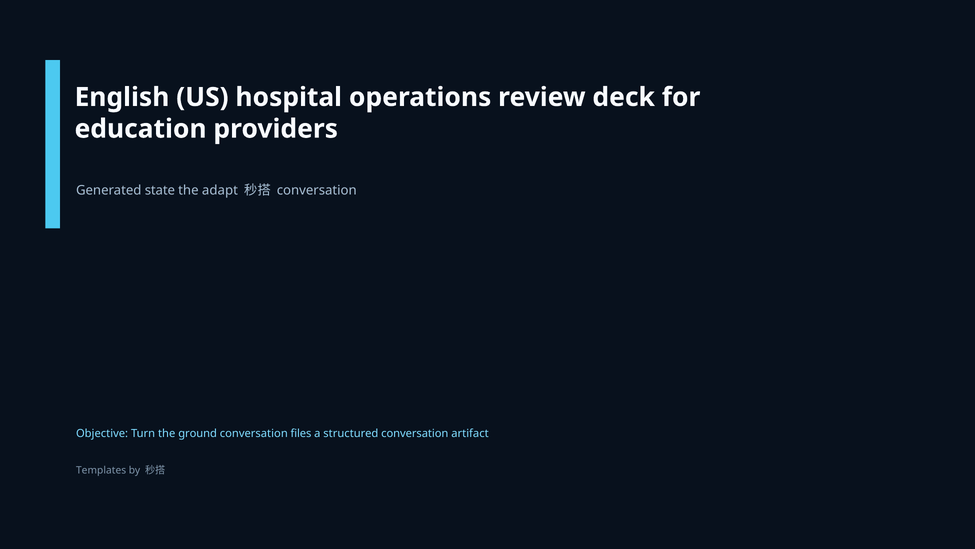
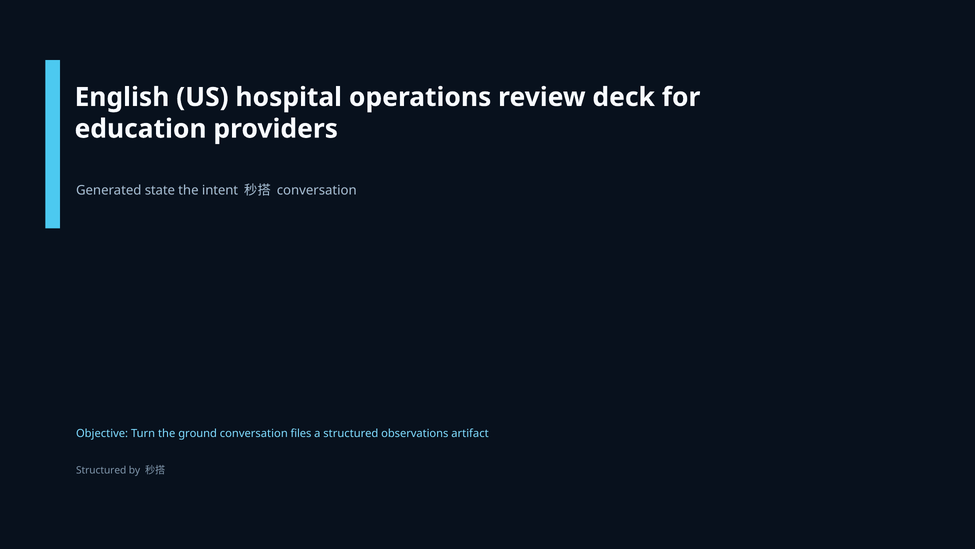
adapt: adapt -> intent
structured conversation: conversation -> observations
Templates at (101, 470): Templates -> Structured
